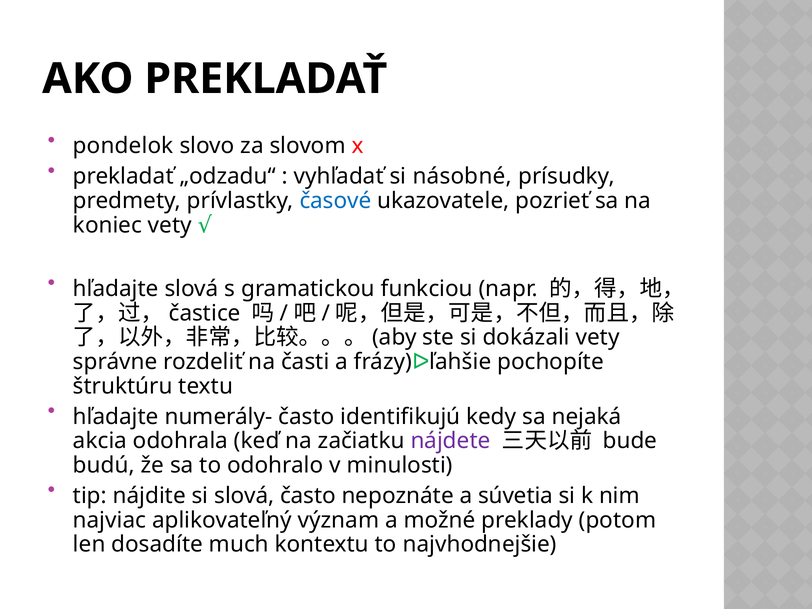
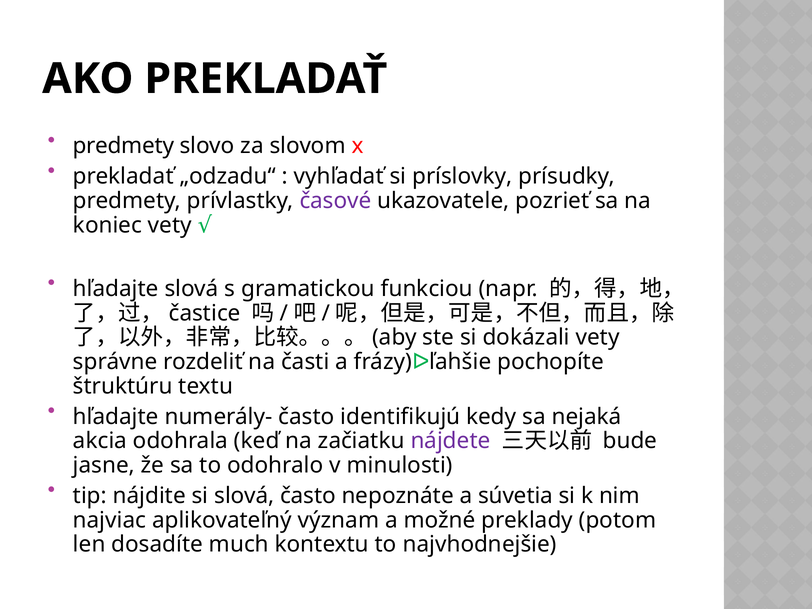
pondelok at (123, 146): pondelok -> predmety
násobné: násobné -> príslovky
časové colour: blue -> purple
budú: budú -> jasne
